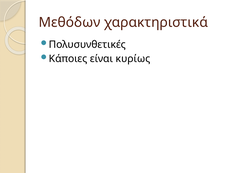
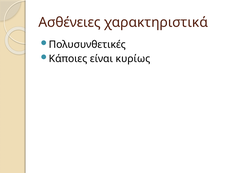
Μεθόδων: Μεθόδων -> Ασθένειες
